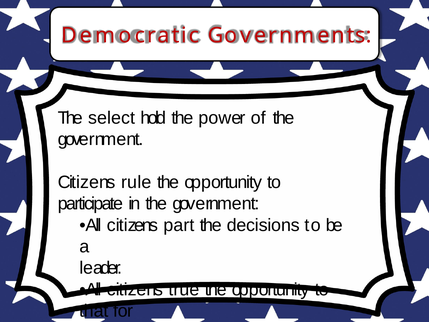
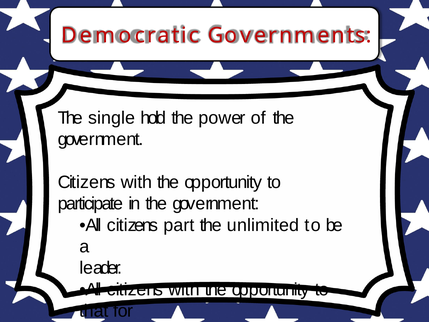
select: select -> single
rule at (136, 182): rule -> with
decisions: decisions -> unlimited
All citizens true: true -> with
